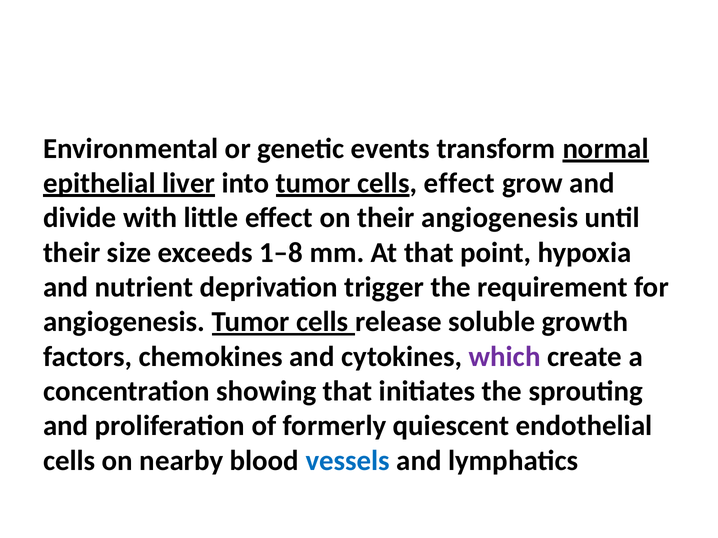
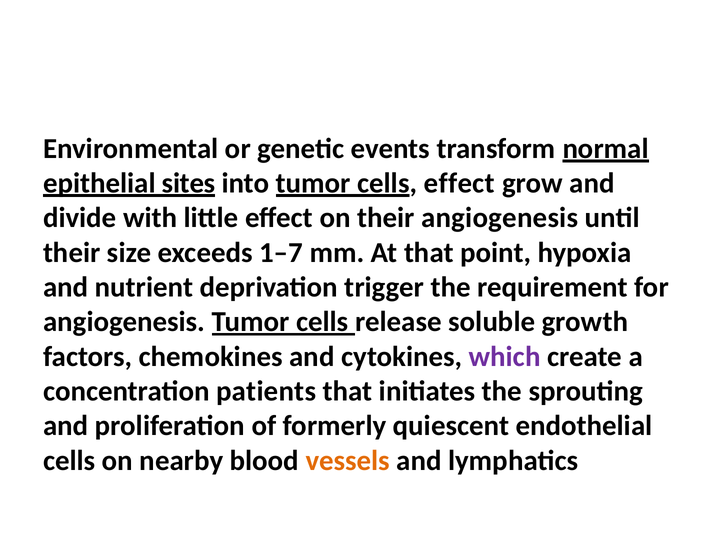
liver: liver -> sites
1–8: 1–8 -> 1–7
showing: showing -> patients
vessels colour: blue -> orange
